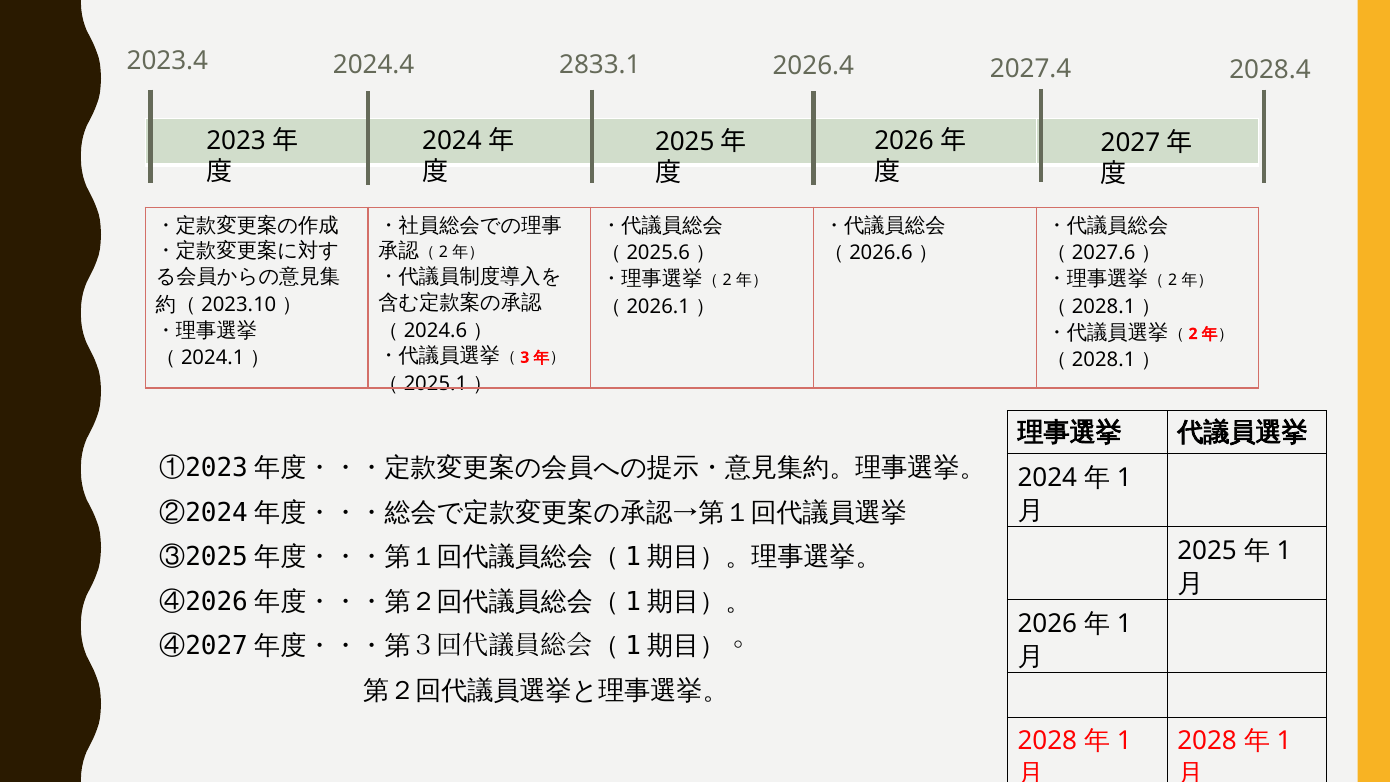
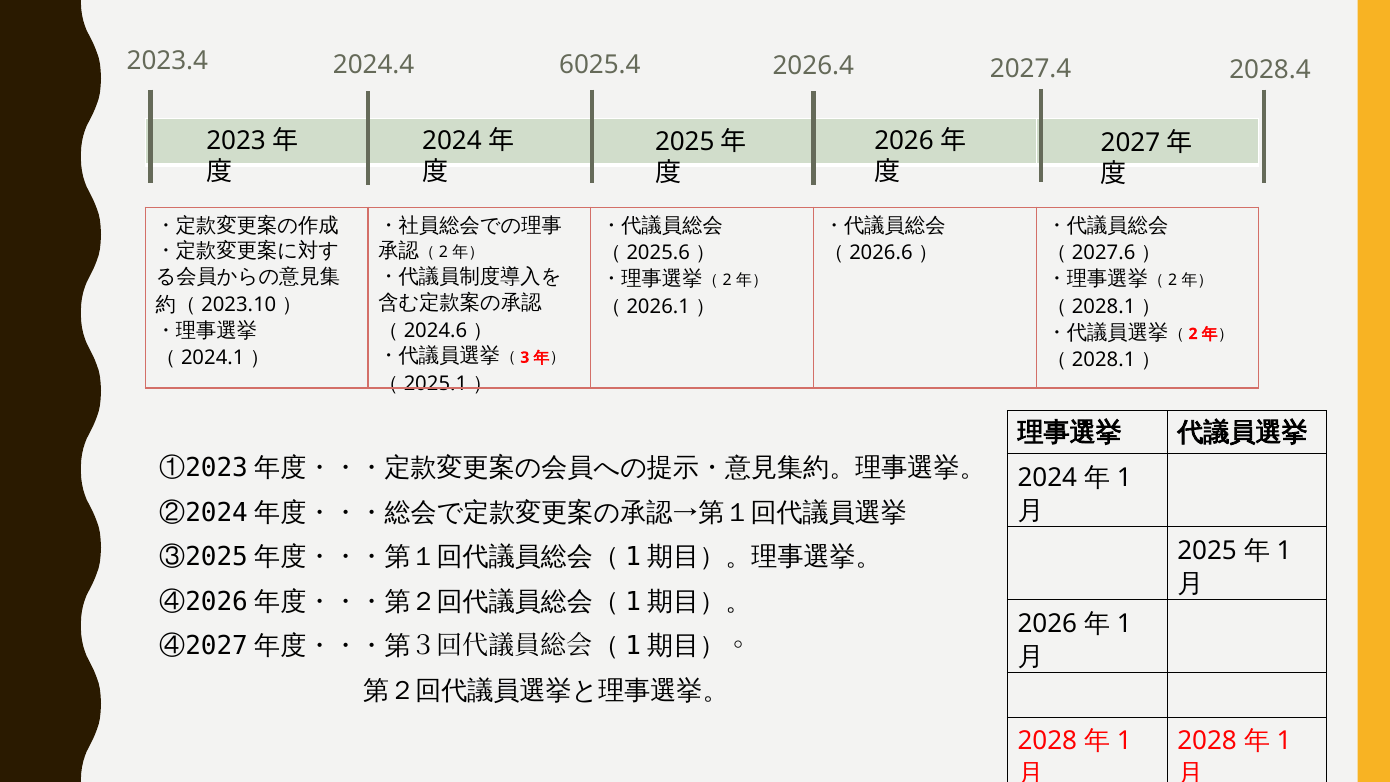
2833.1: 2833.1 -> 6025.4
